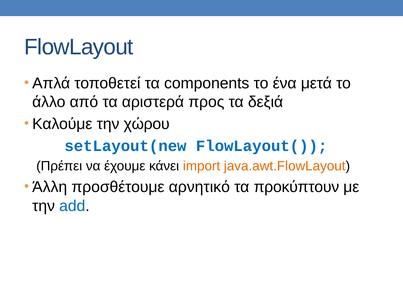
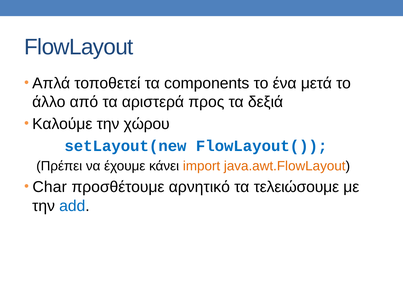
Άλλη: Άλλη -> Char
προκύπτουν: προκύπτουν -> τελειώσουμε
